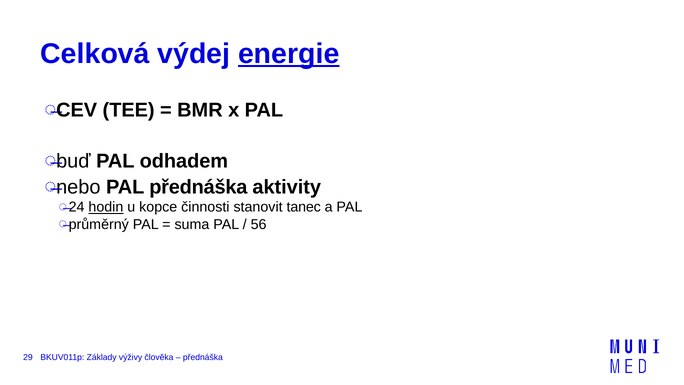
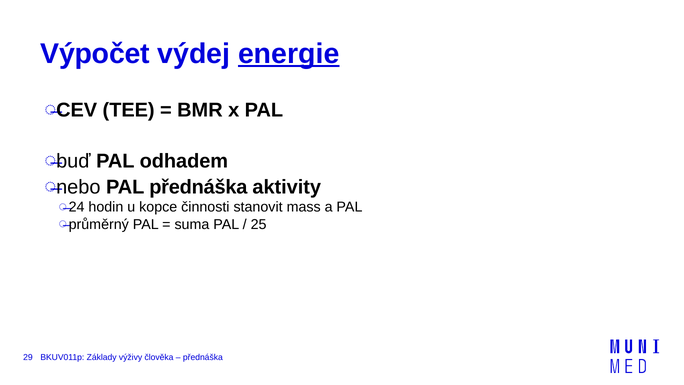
Celková: Celková -> Výpočet
hodin underline: present -> none
tanec: tanec -> mass
56: 56 -> 25
